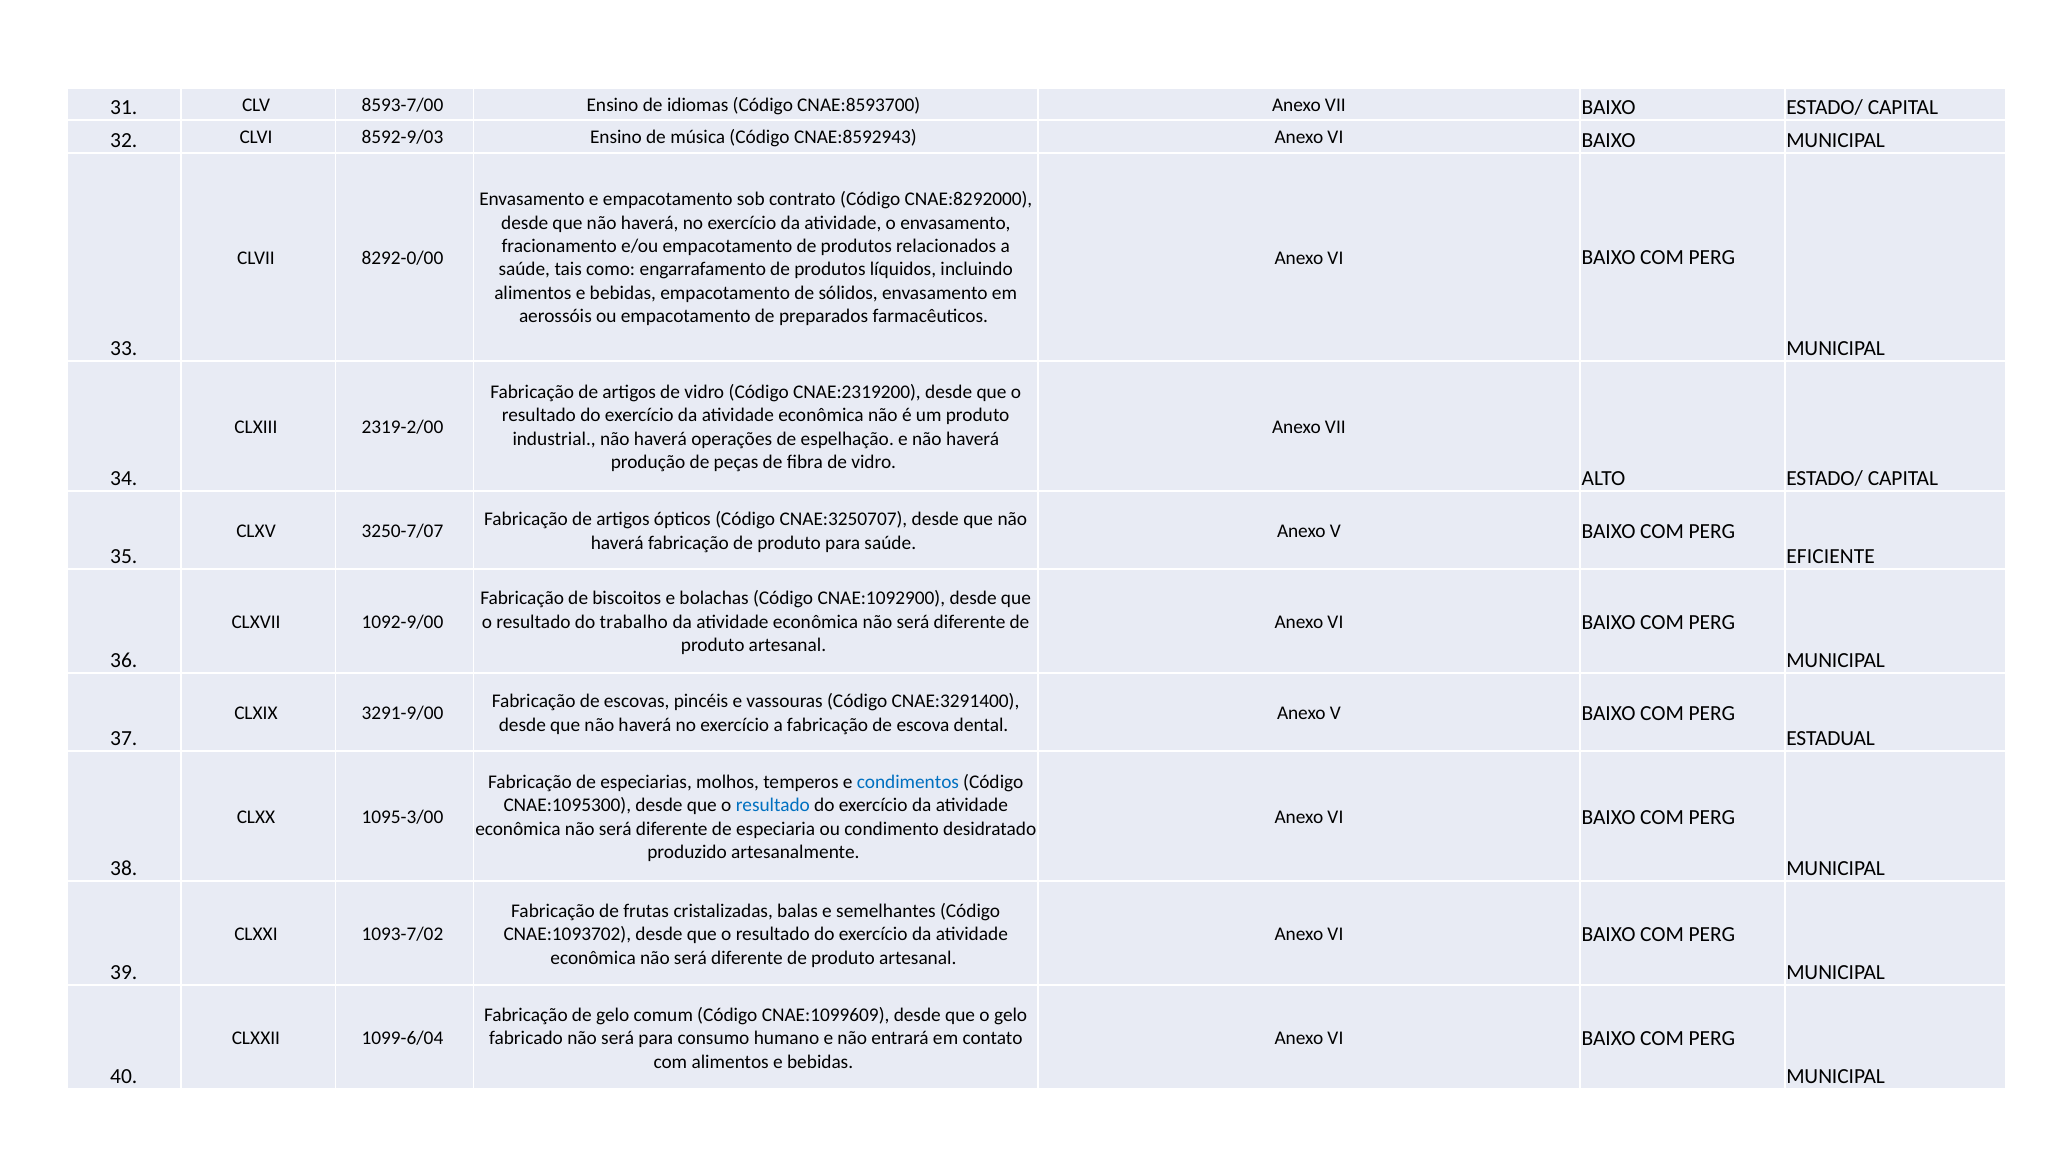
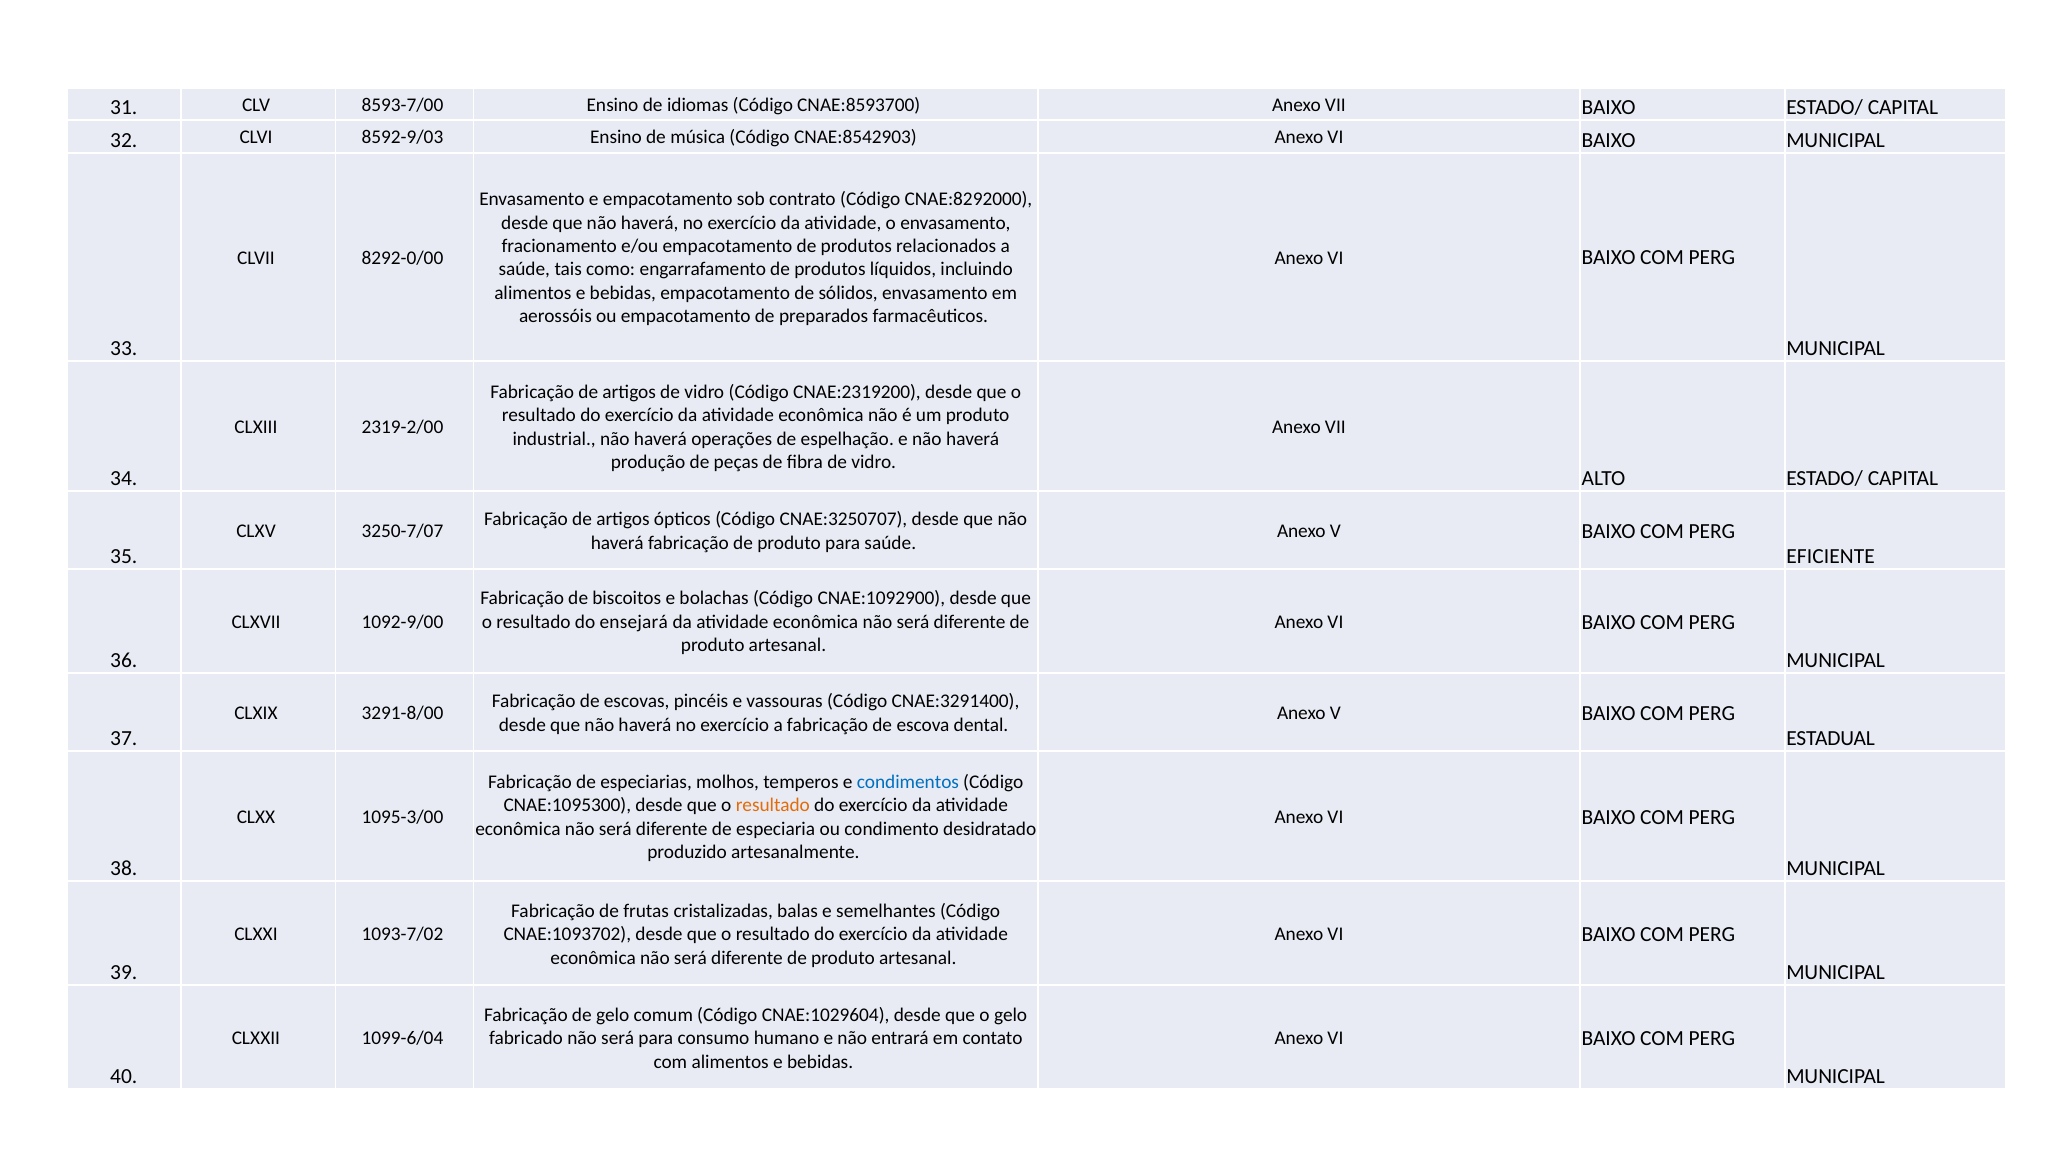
CNAE:8592943: CNAE:8592943 -> CNAE:8542903
trabalho: trabalho -> ensejará
3291-9/00: 3291-9/00 -> 3291-8/00
resultado at (773, 805) colour: blue -> orange
CNAE:1099609: CNAE:1099609 -> CNAE:1029604
